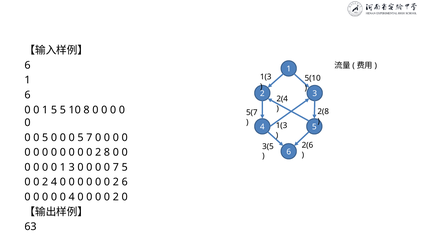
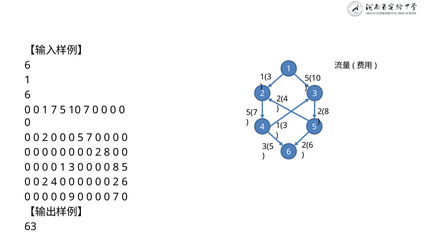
1 5: 5 -> 7
10 8: 8 -> 7
5 at (45, 138): 5 -> 2
0 7: 7 -> 8
0 4: 4 -> 9
2 at (116, 197): 2 -> 7
